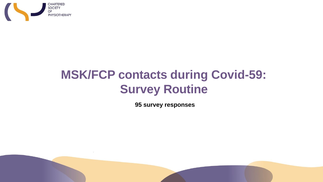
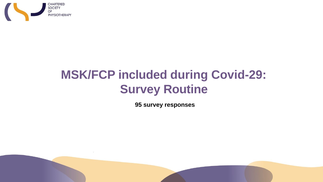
contacts: contacts -> included
Covid-59: Covid-59 -> Covid-29
